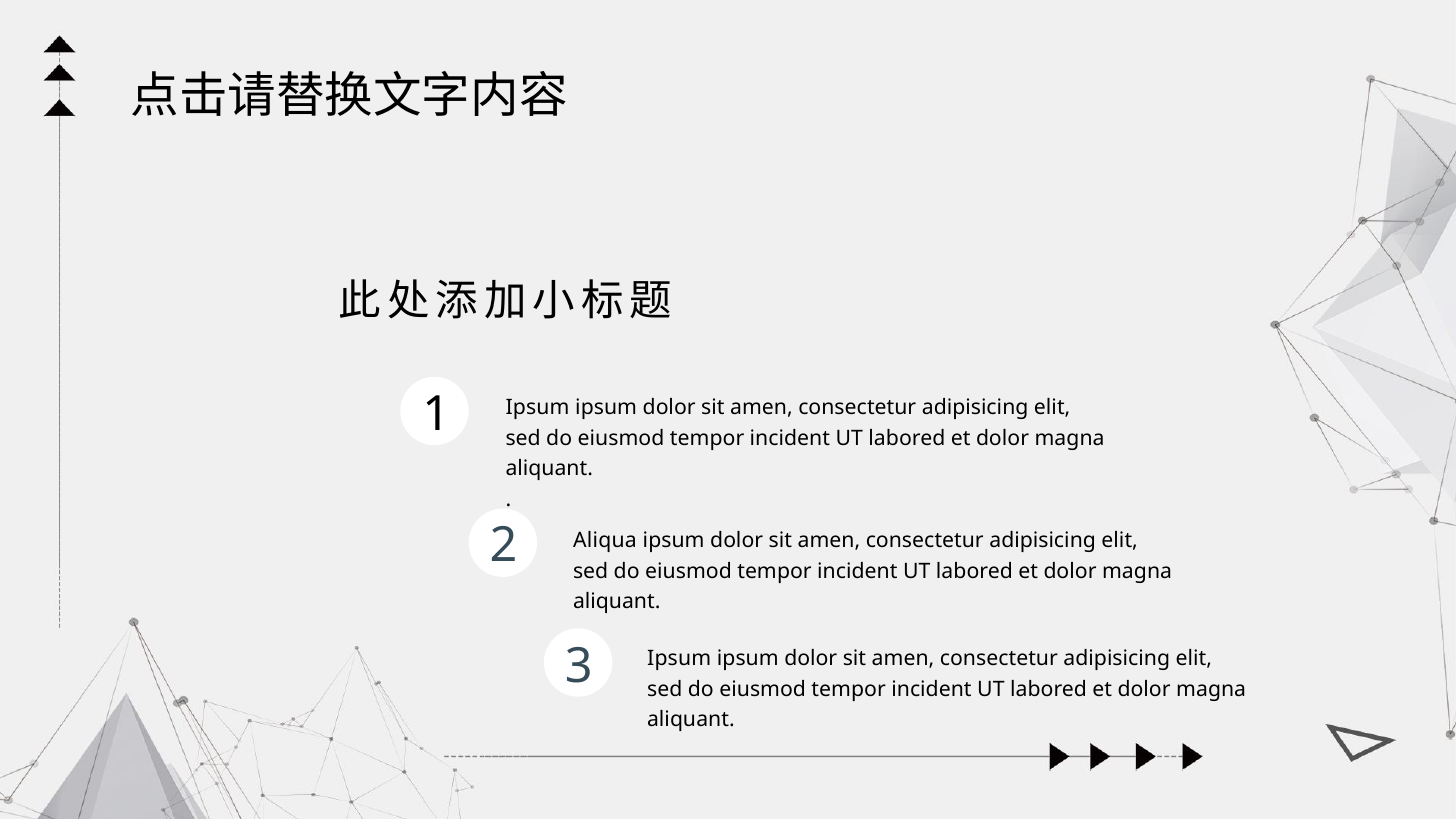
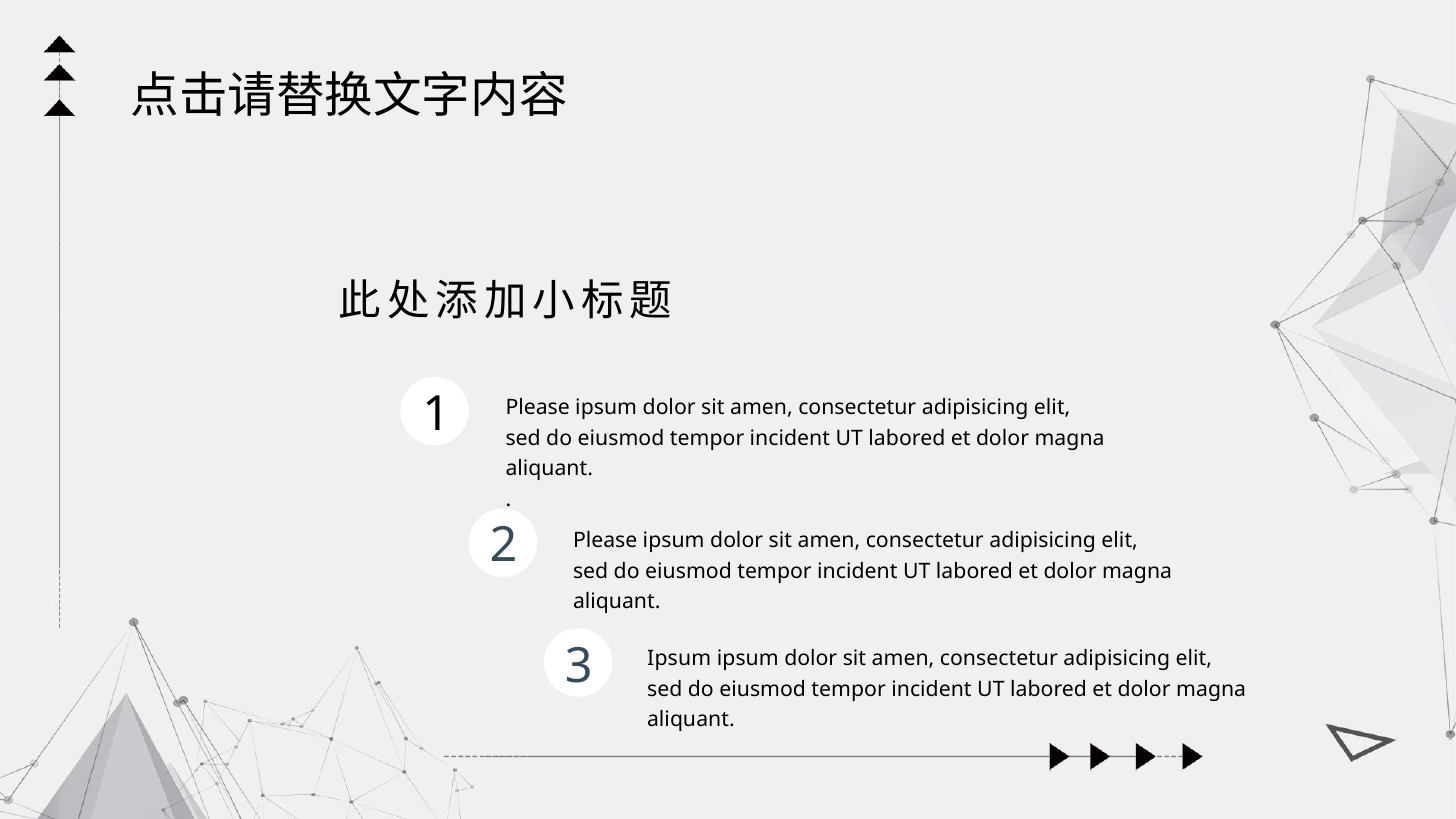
Ipsum at (538, 408): Ipsum -> Please
Aliqua at (605, 541): Aliqua -> Please
